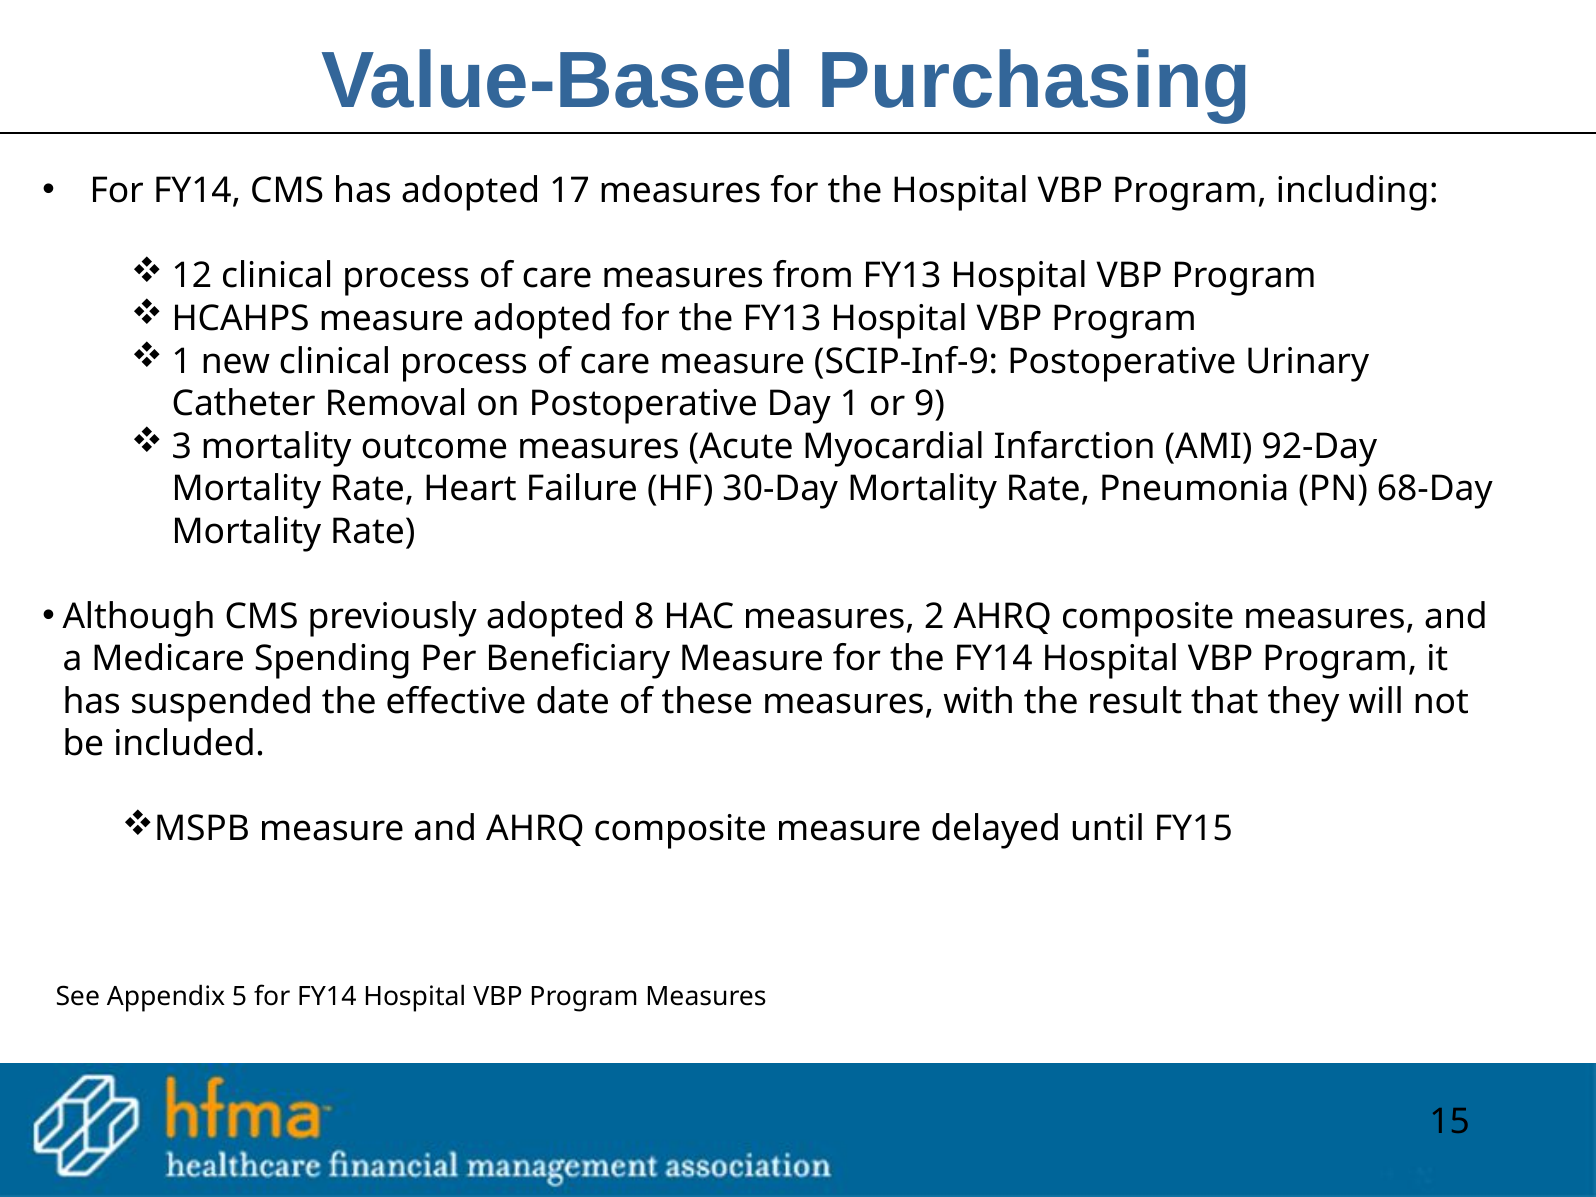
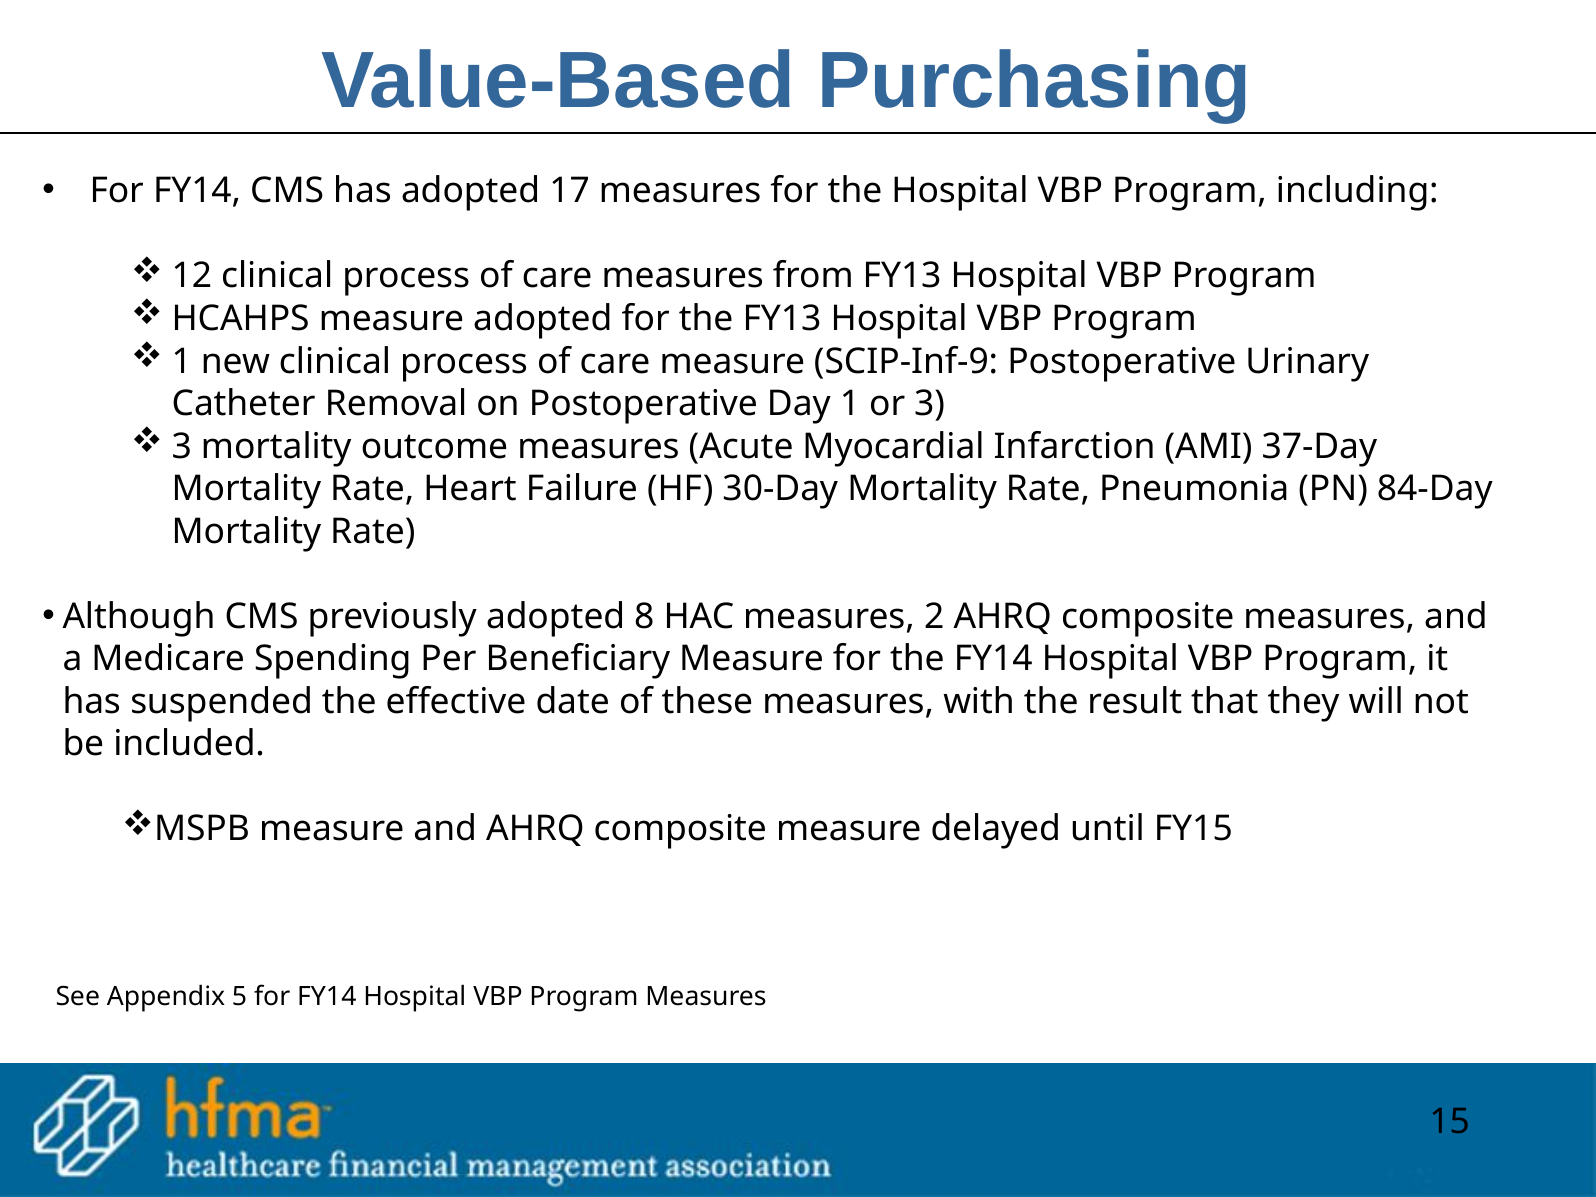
or 9: 9 -> 3
92-Day: 92-Day -> 37-Day
68-Day: 68-Day -> 84-Day
